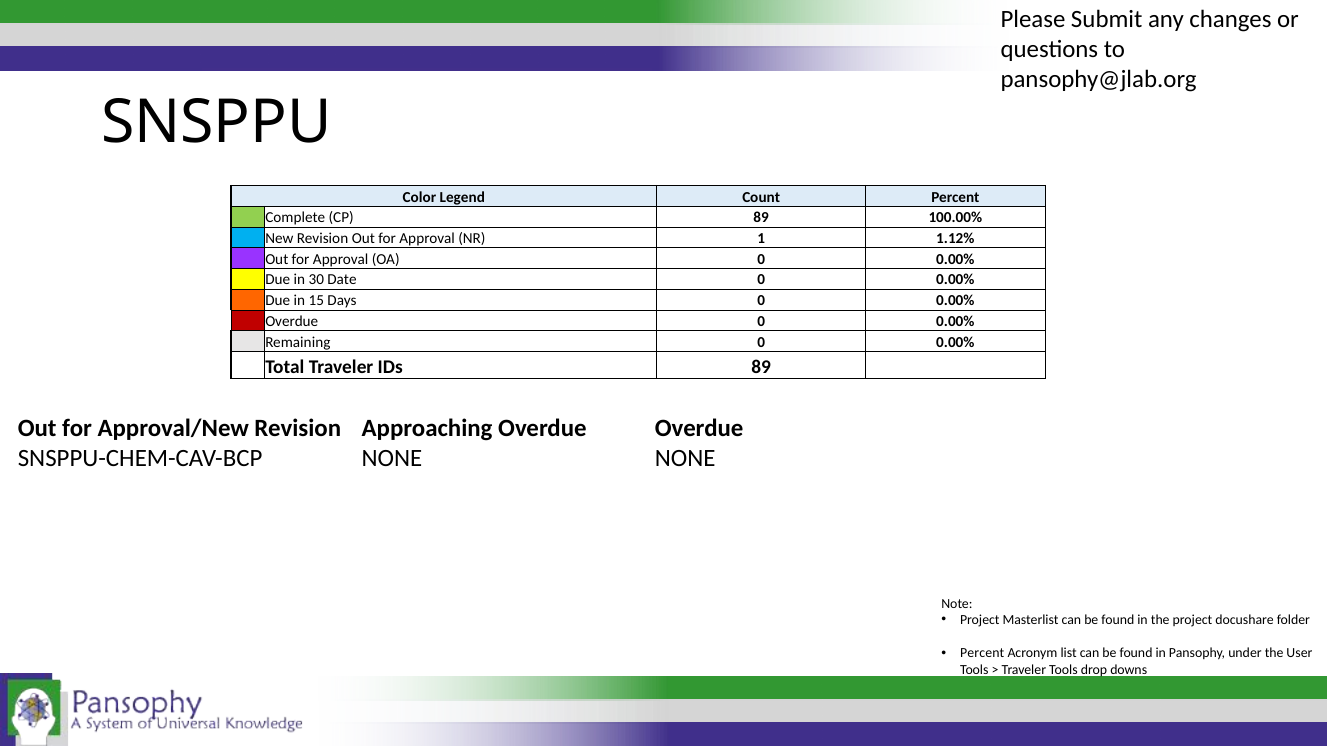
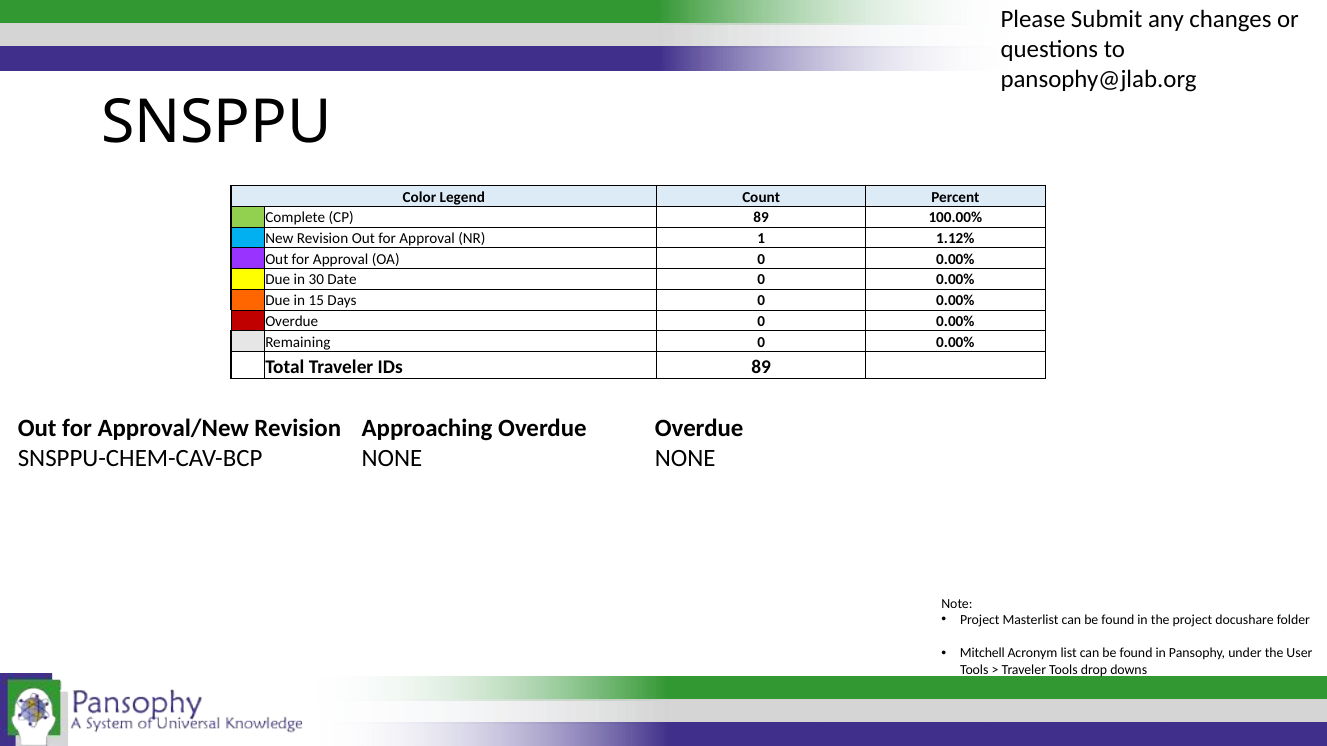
Percent at (982, 654): Percent -> Mitchell
